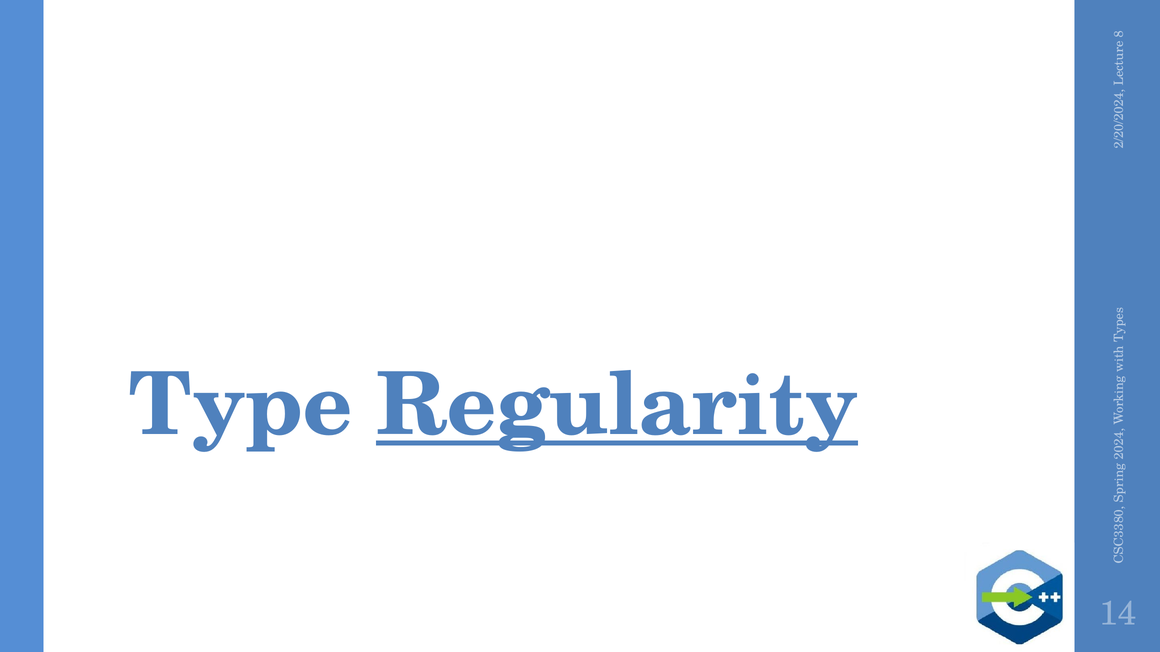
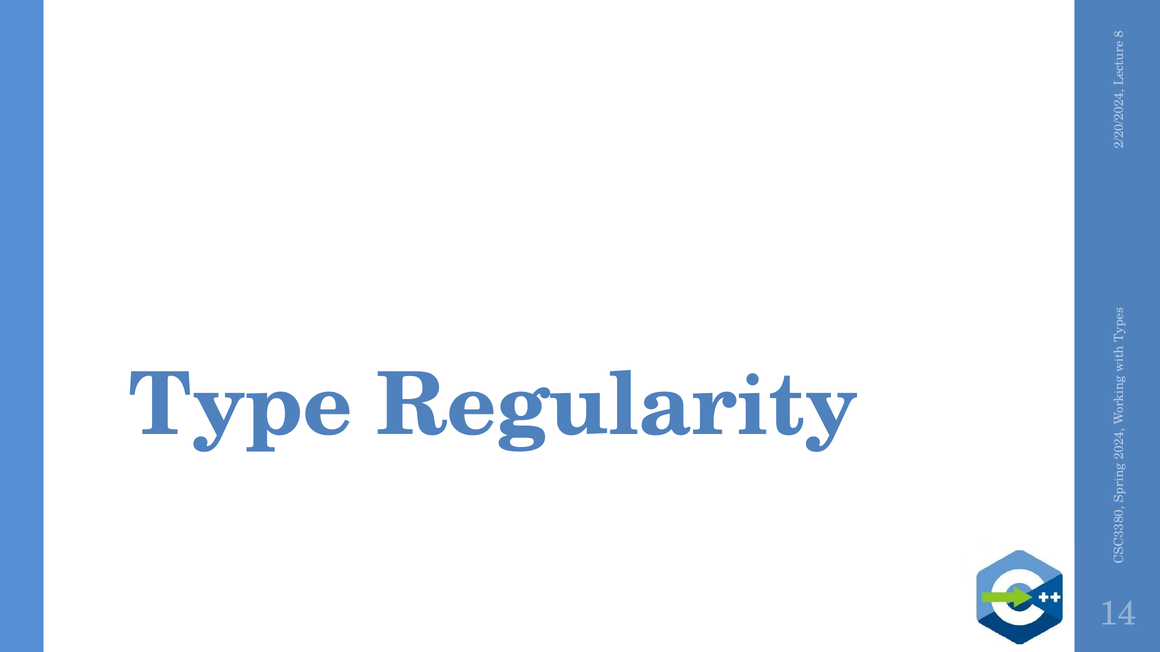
Regularity underline: present -> none
